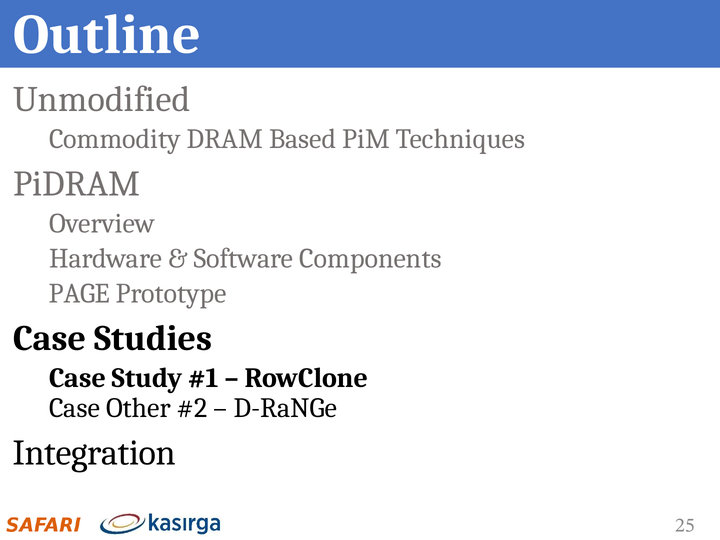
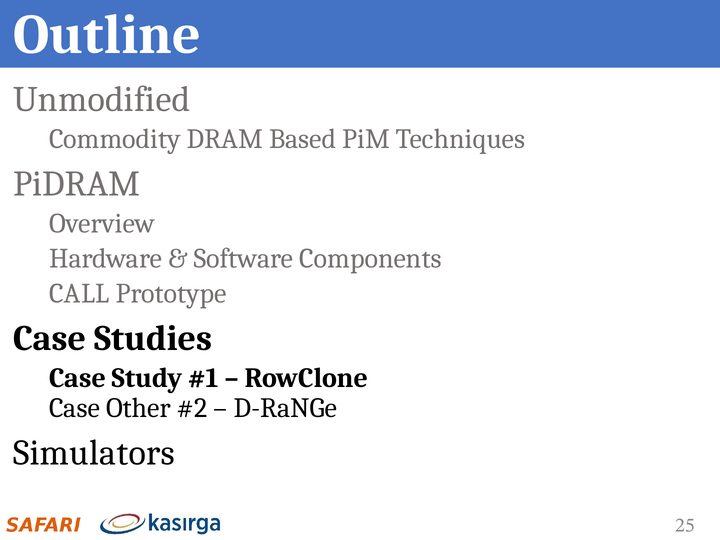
PAGE: PAGE -> CALL
Integration: Integration -> Simulators
